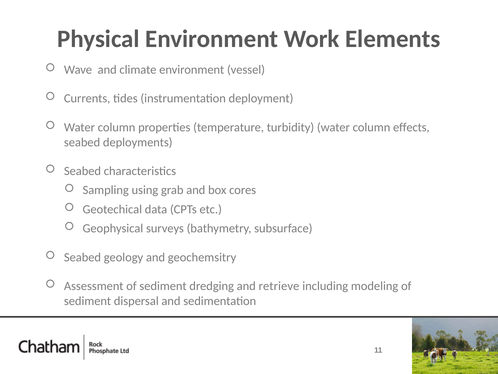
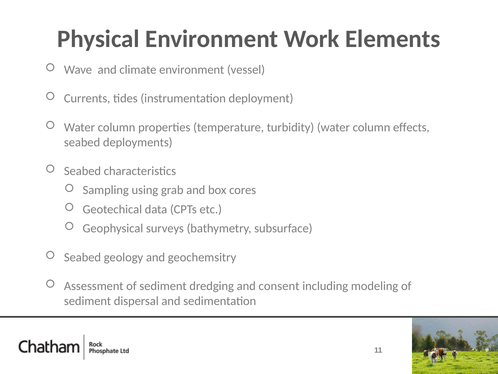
retrieve: retrieve -> consent
